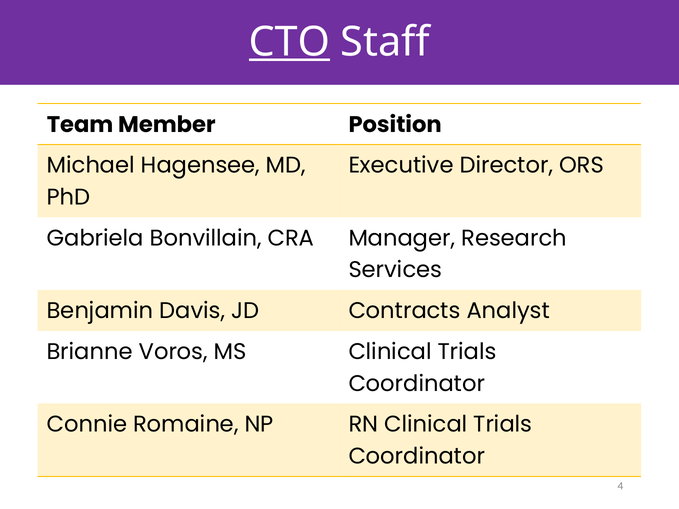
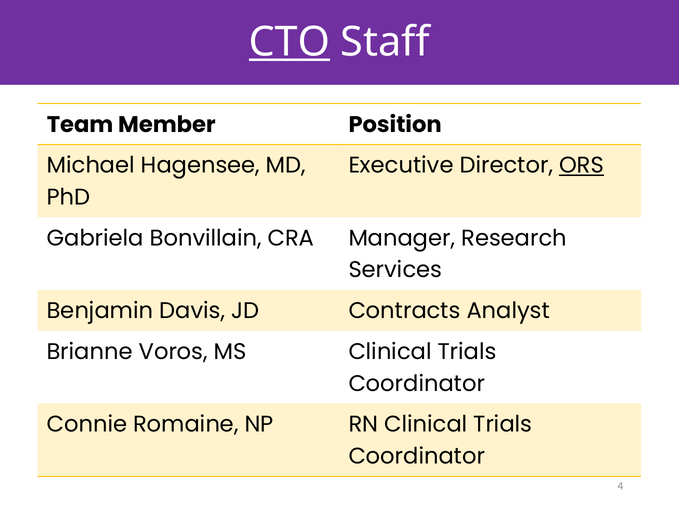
ORS underline: none -> present
